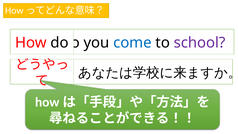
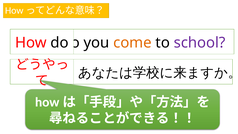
come colour: blue -> orange
